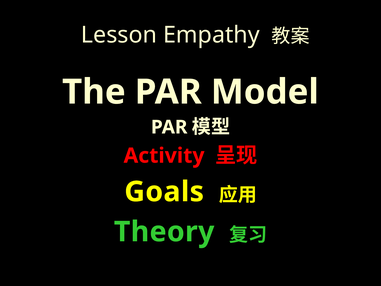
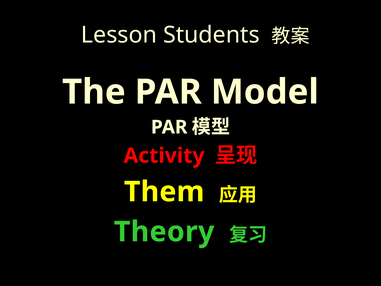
Empathy: Empathy -> Students
Goals: Goals -> Them
